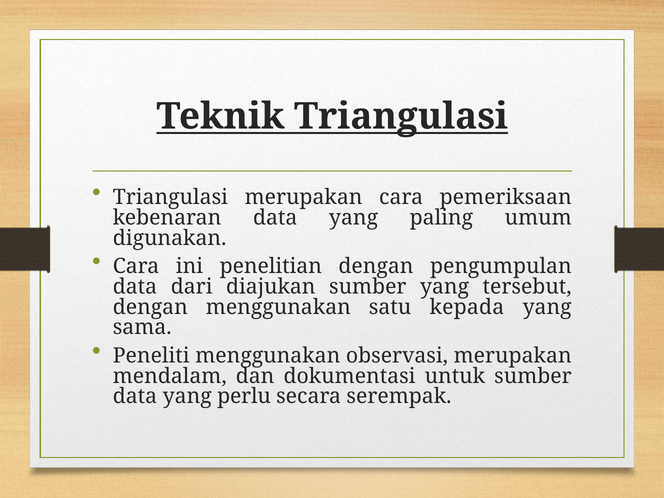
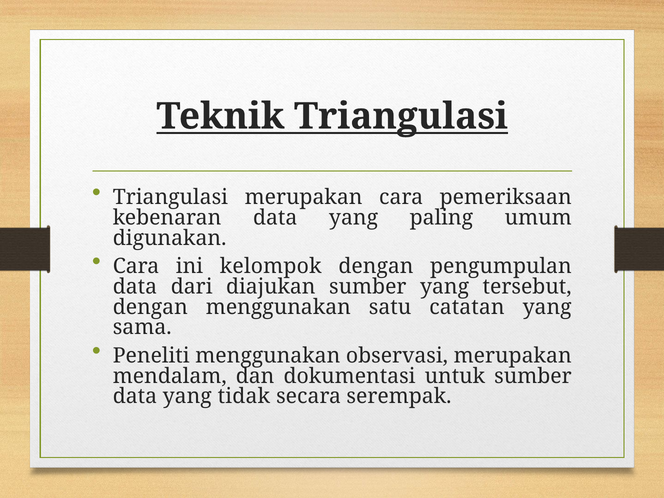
penelitian: penelitian -> kelompok
kepada: kepada -> catatan
perlu: perlu -> tidak
